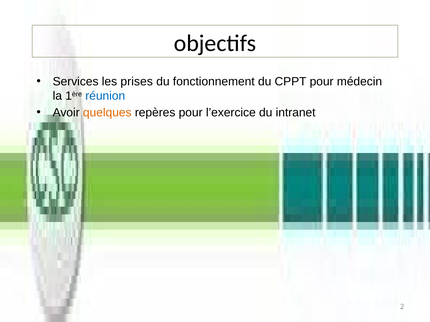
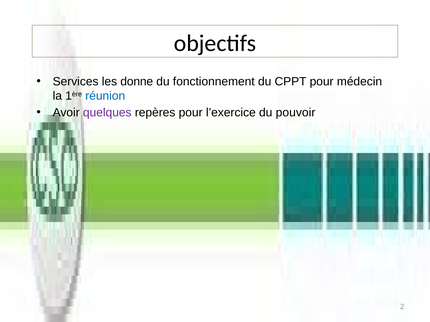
prises: prises -> donne
quelques colour: orange -> purple
intranet: intranet -> pouvoir
